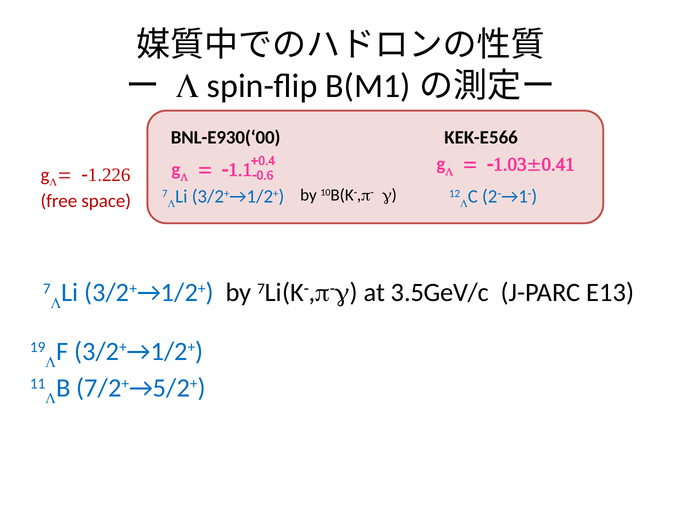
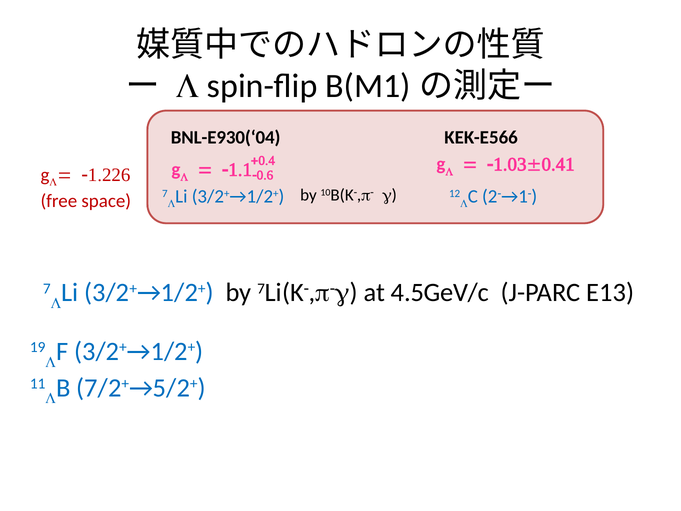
BNL-E930(‘00: BNL-E930(‘00 -> BNL-E930(‘04
3.5GeV/c: 3.5GeV/c -> 4.5GeV/c
